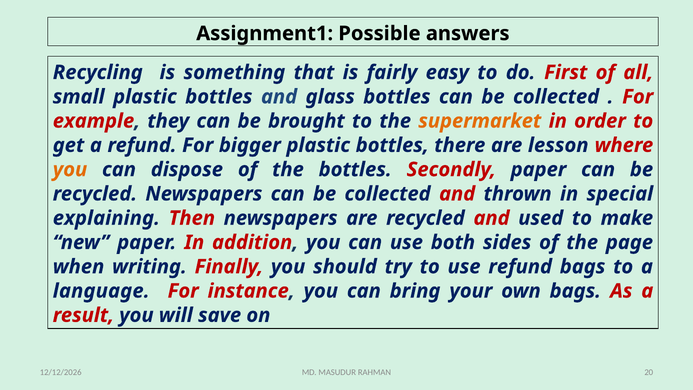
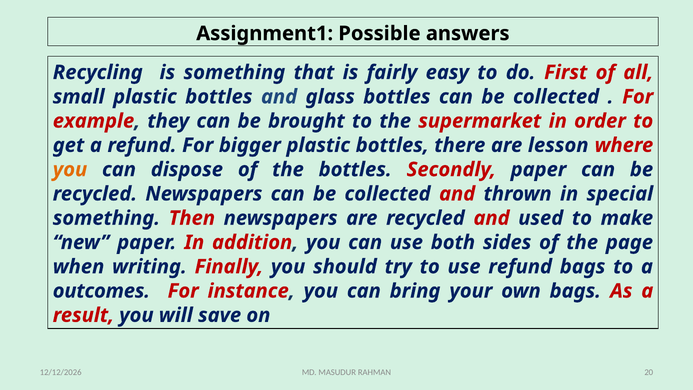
supermarket colour: orange -> red
explaining at (106, 218): explaining -> something
language: language -> outcomes
